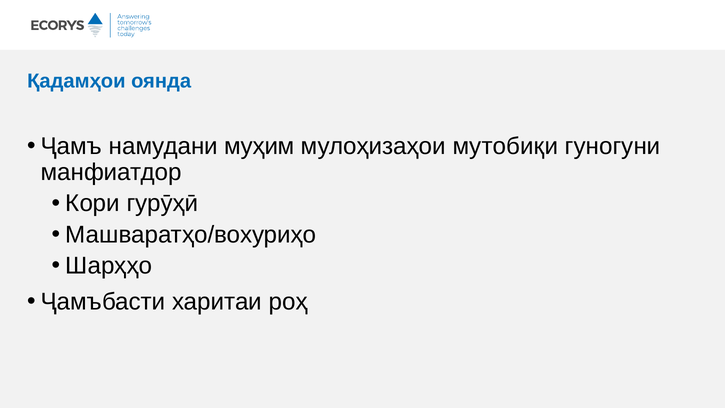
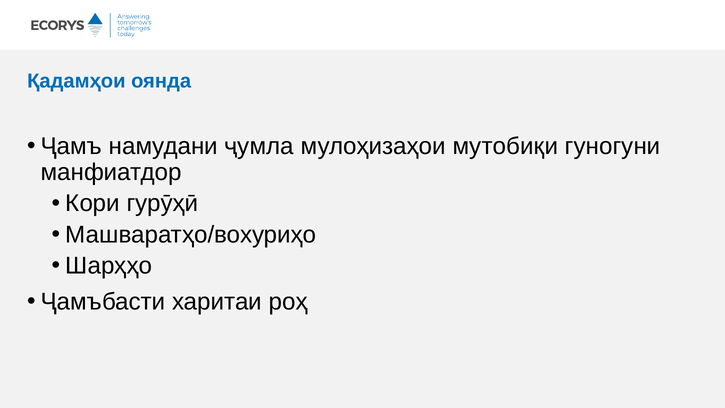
муҳим: муҳим -> ҷумла
